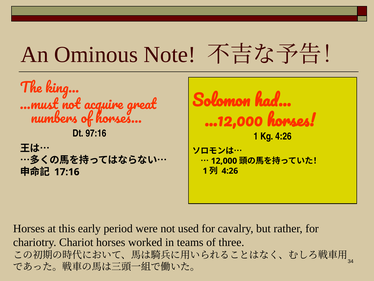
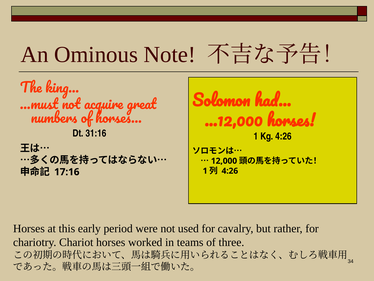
97:16: 97:16 -> 31:16
